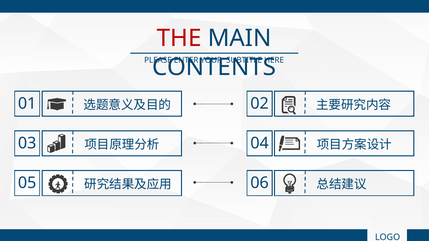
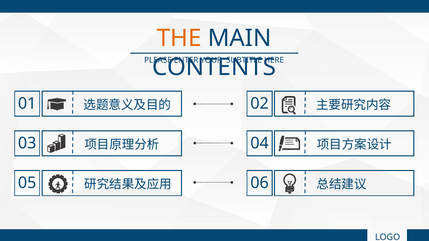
THE colour: red -> orange
